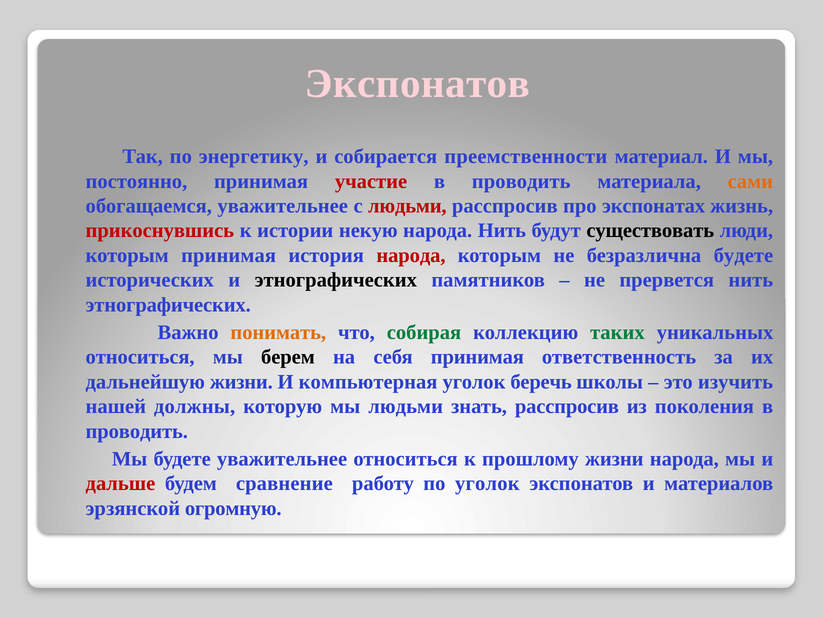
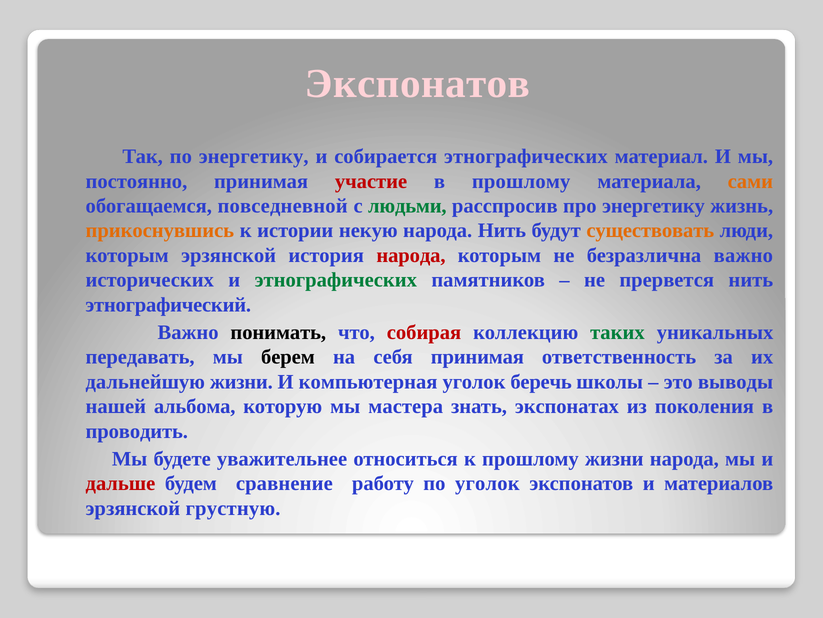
собирается преемственности: преемственности -> этнографических
проводить at (521, 181): проводить -> прошлому
обогащаемся уважительнее: уважительнее -> повседневной
людьми at (407, 206) colour: red -> green
про экспонатах: экспонатах -> энергетику
прикоснувшись colour: red -> orange
существовать colour: black -> orange
которым принимая: принимая -> эрзянской
безразлична будете: будете -> важно
этнографических at (336, 280) colour: black -> green
этнографических at (168, 304): этнографических -> этнографический
понимать colour: orange -> black
собирая colour: green -> red
относиться at (140, 357): относиться -> передавать
изучить: изучить -> выводы
должны: должны -> альбома
мы людьми: людьми -> мастера
знать расспросив: расспросив -> экспонатах
огромную: огромную -> грустную
